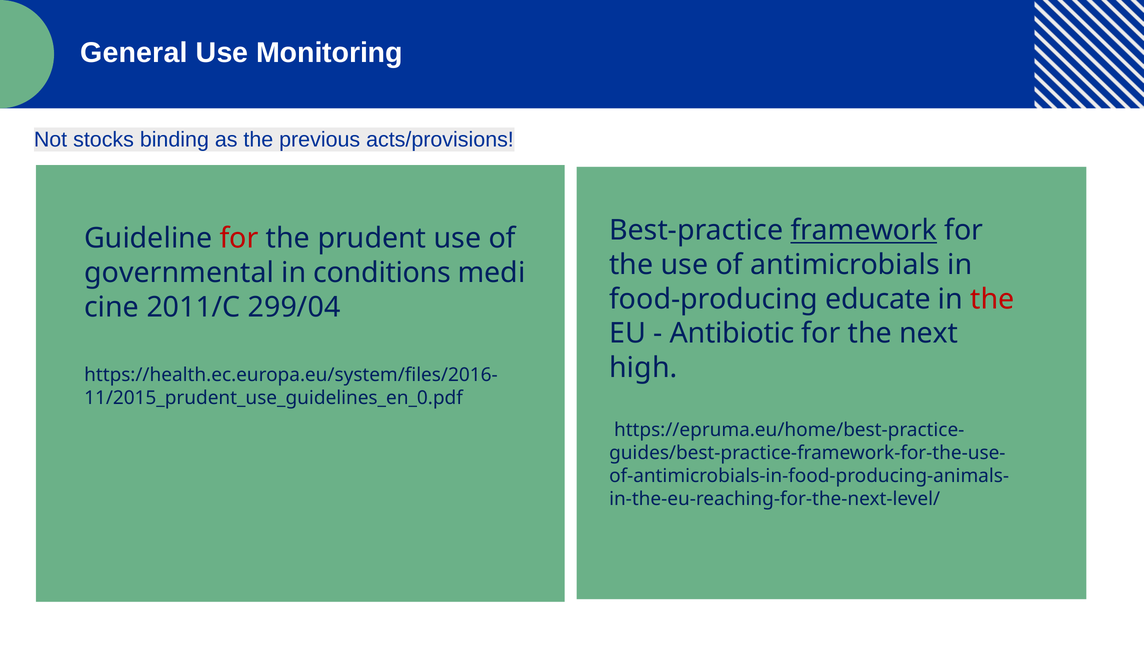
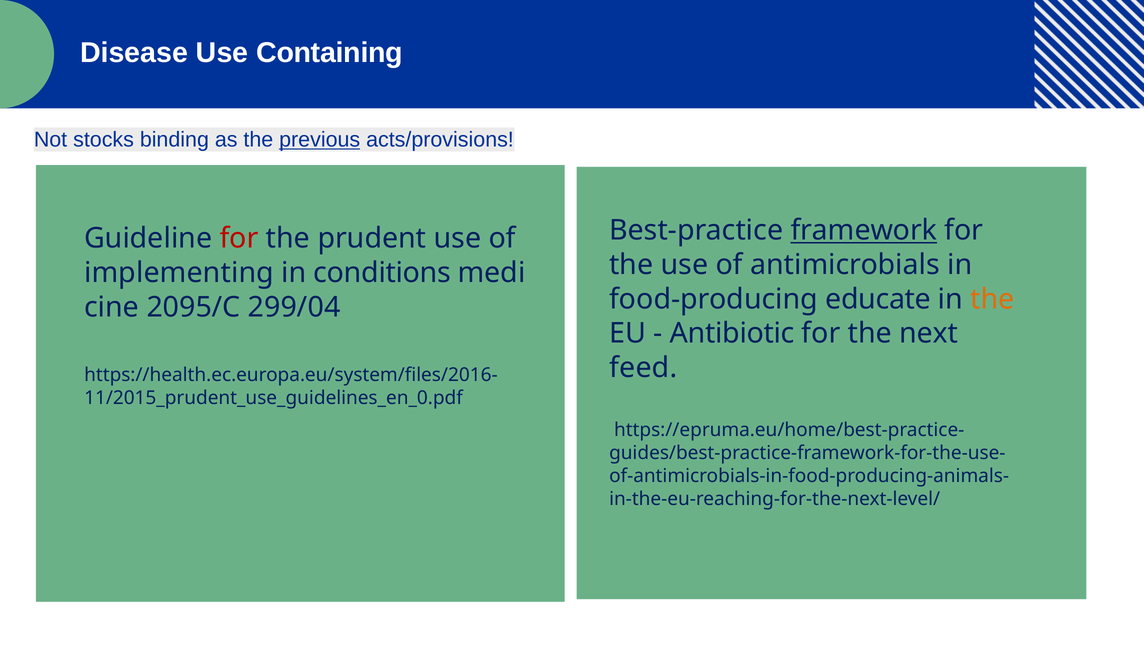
General: General -> Disease
Monitoring: Monitoring -> Containing
previous underline: none -> present
governmental: governmental -> implementing
the at (992, 299) colour: red -> orange
2011/C: 2011/C -> 2095/C
high: high -> feed
